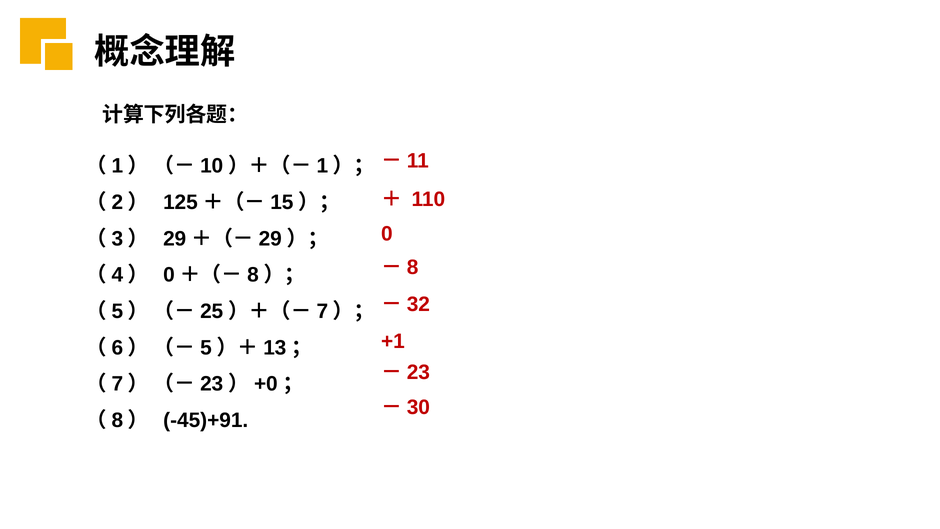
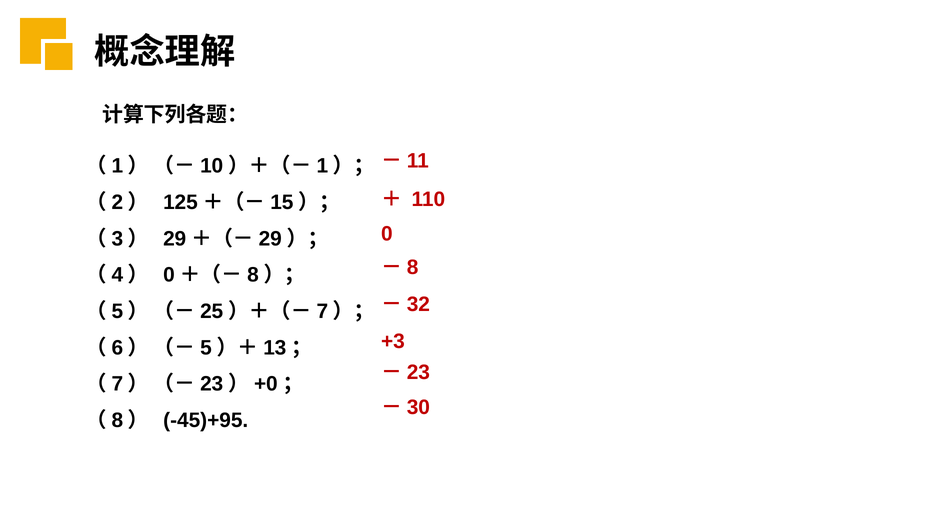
+1: +1 -> +3
-45)+91: -45)+91 -> -45)+95
